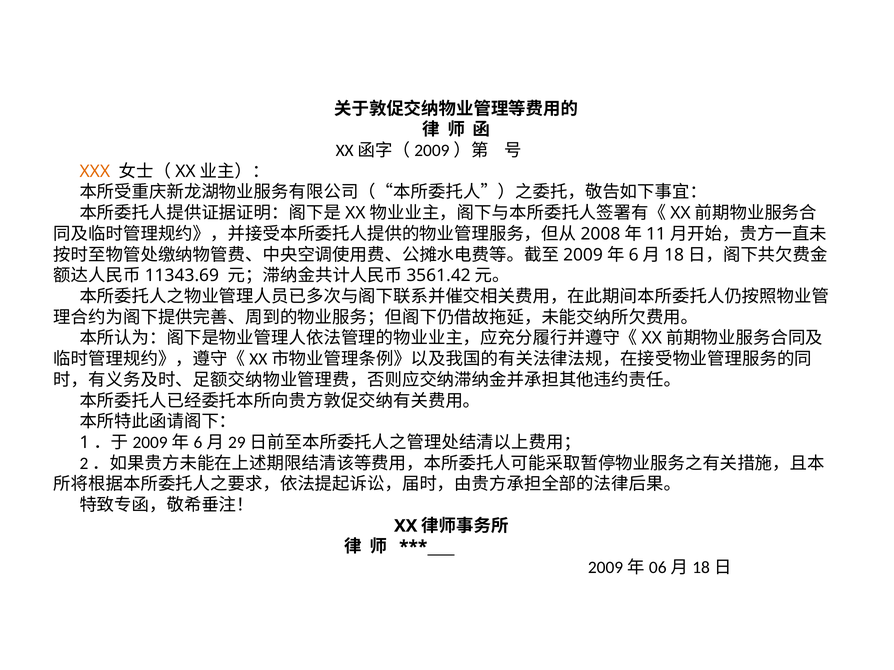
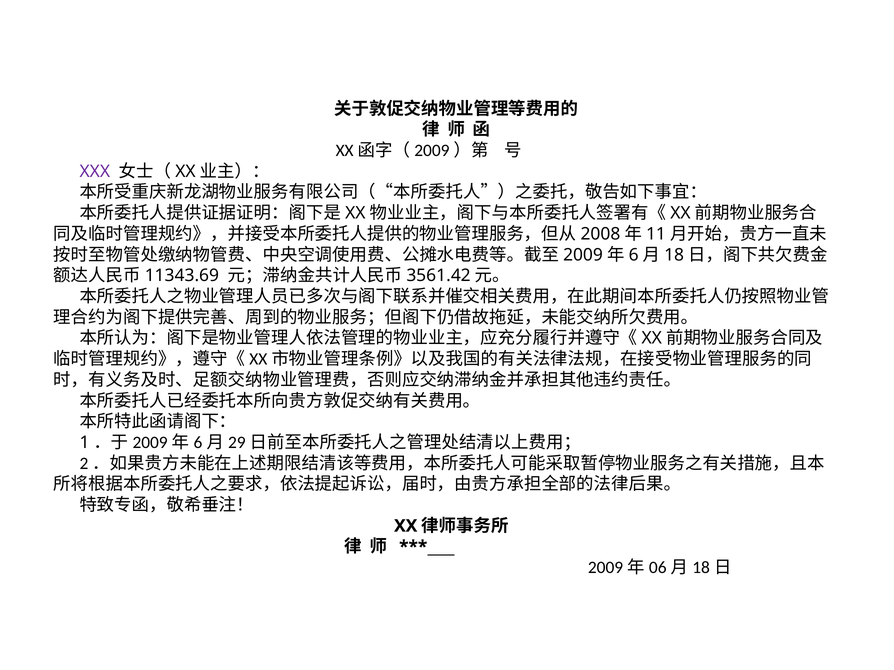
XXX colour: orange -> purple
